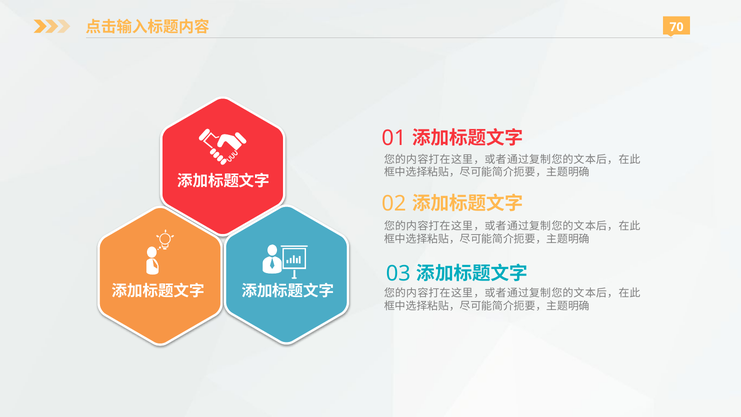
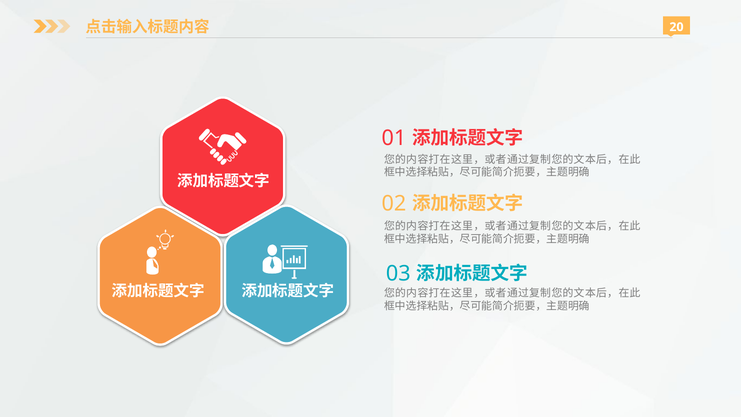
70: 70 -> 20
